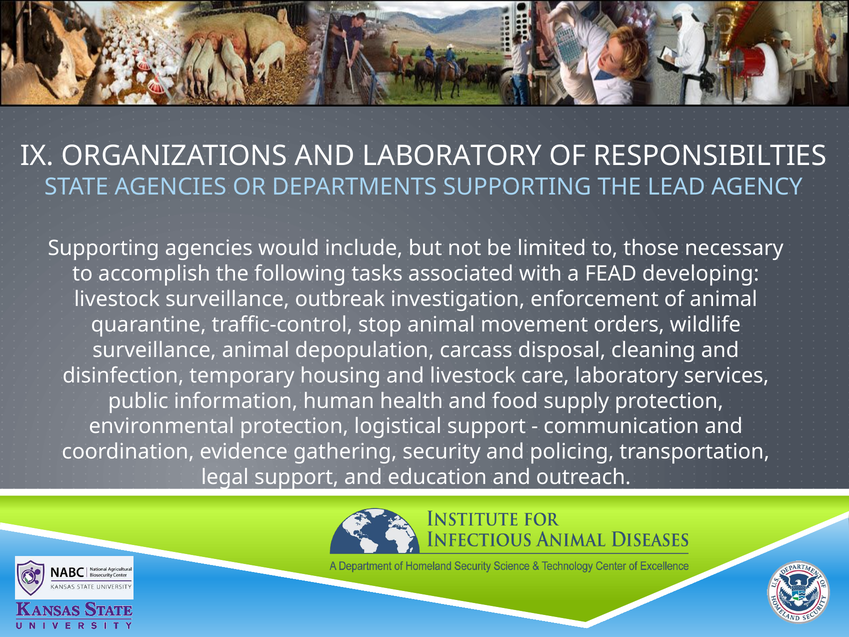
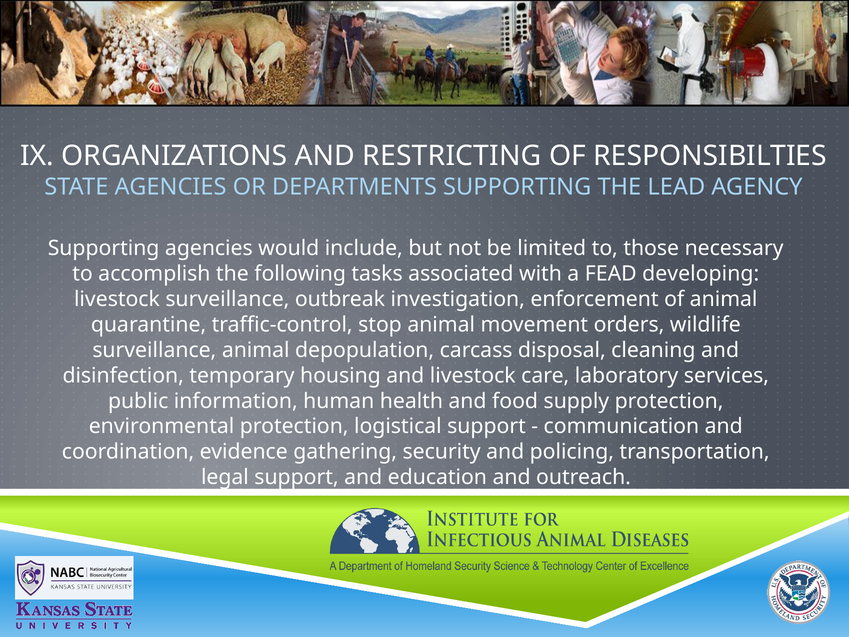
AND LABORATORY: LABORATORY -> RESTRICTING
